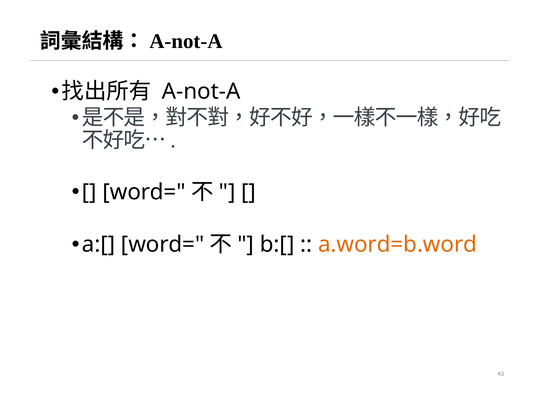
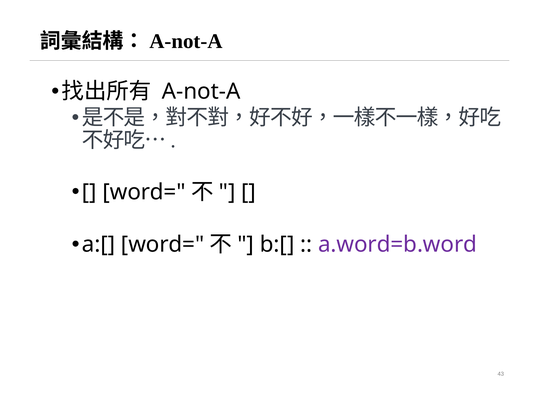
a.word=b.word colour: orange -> purple
